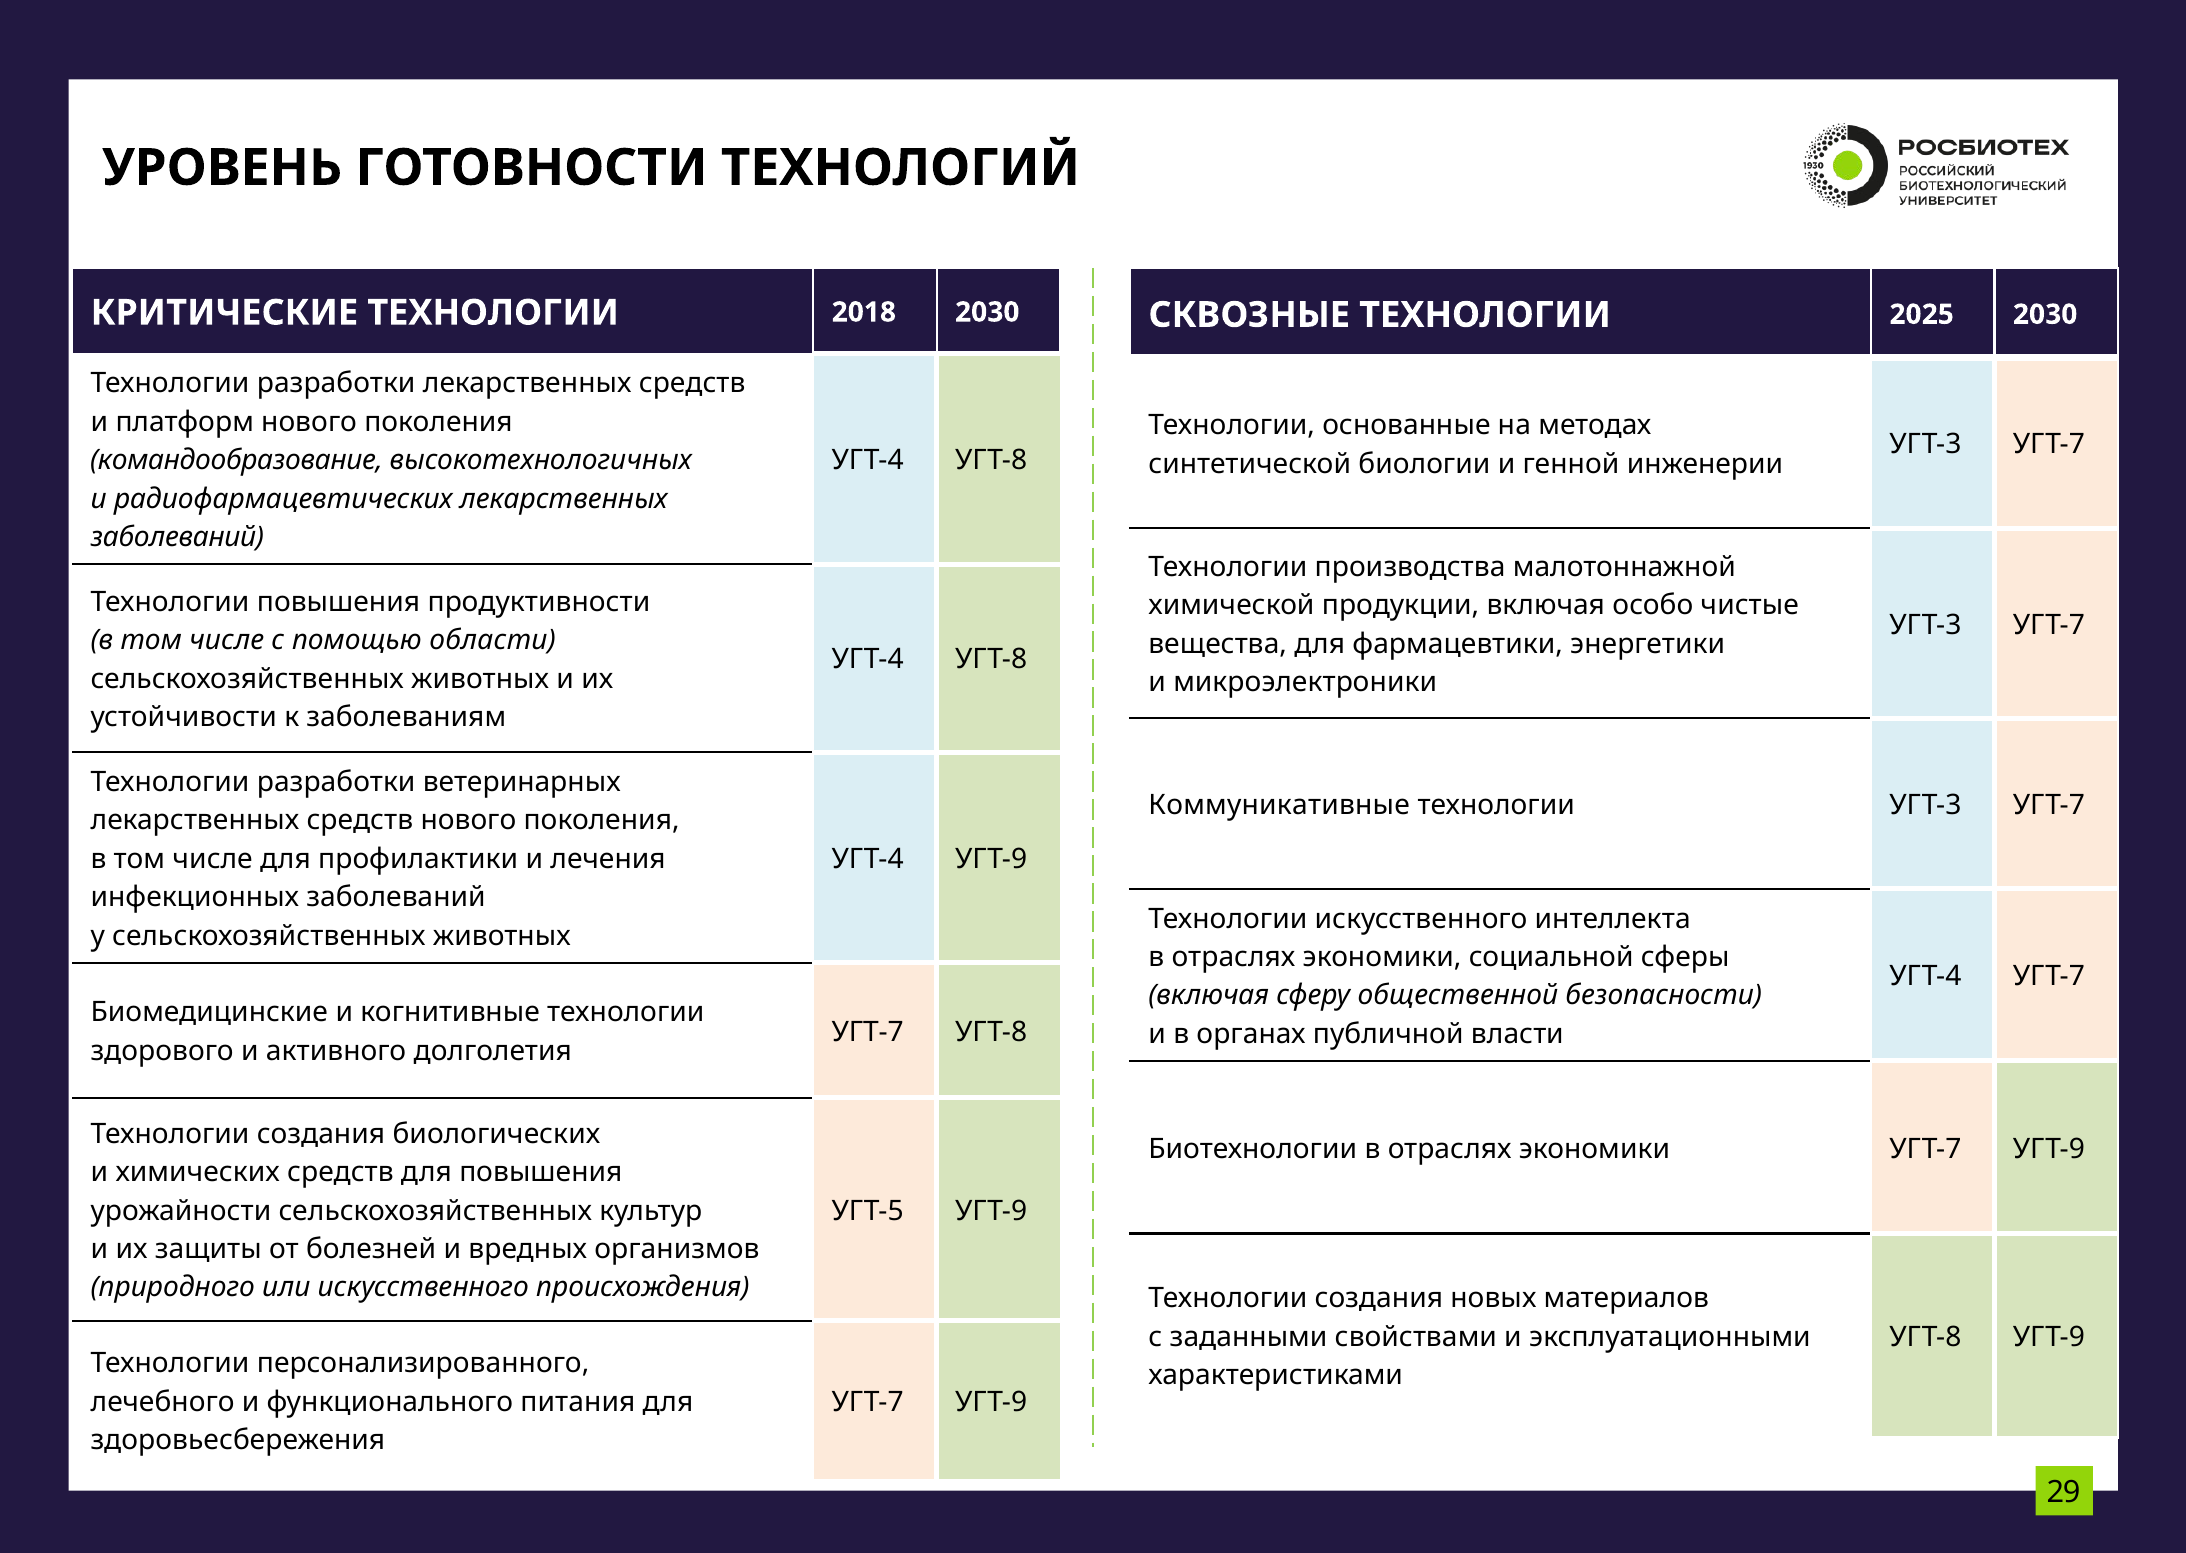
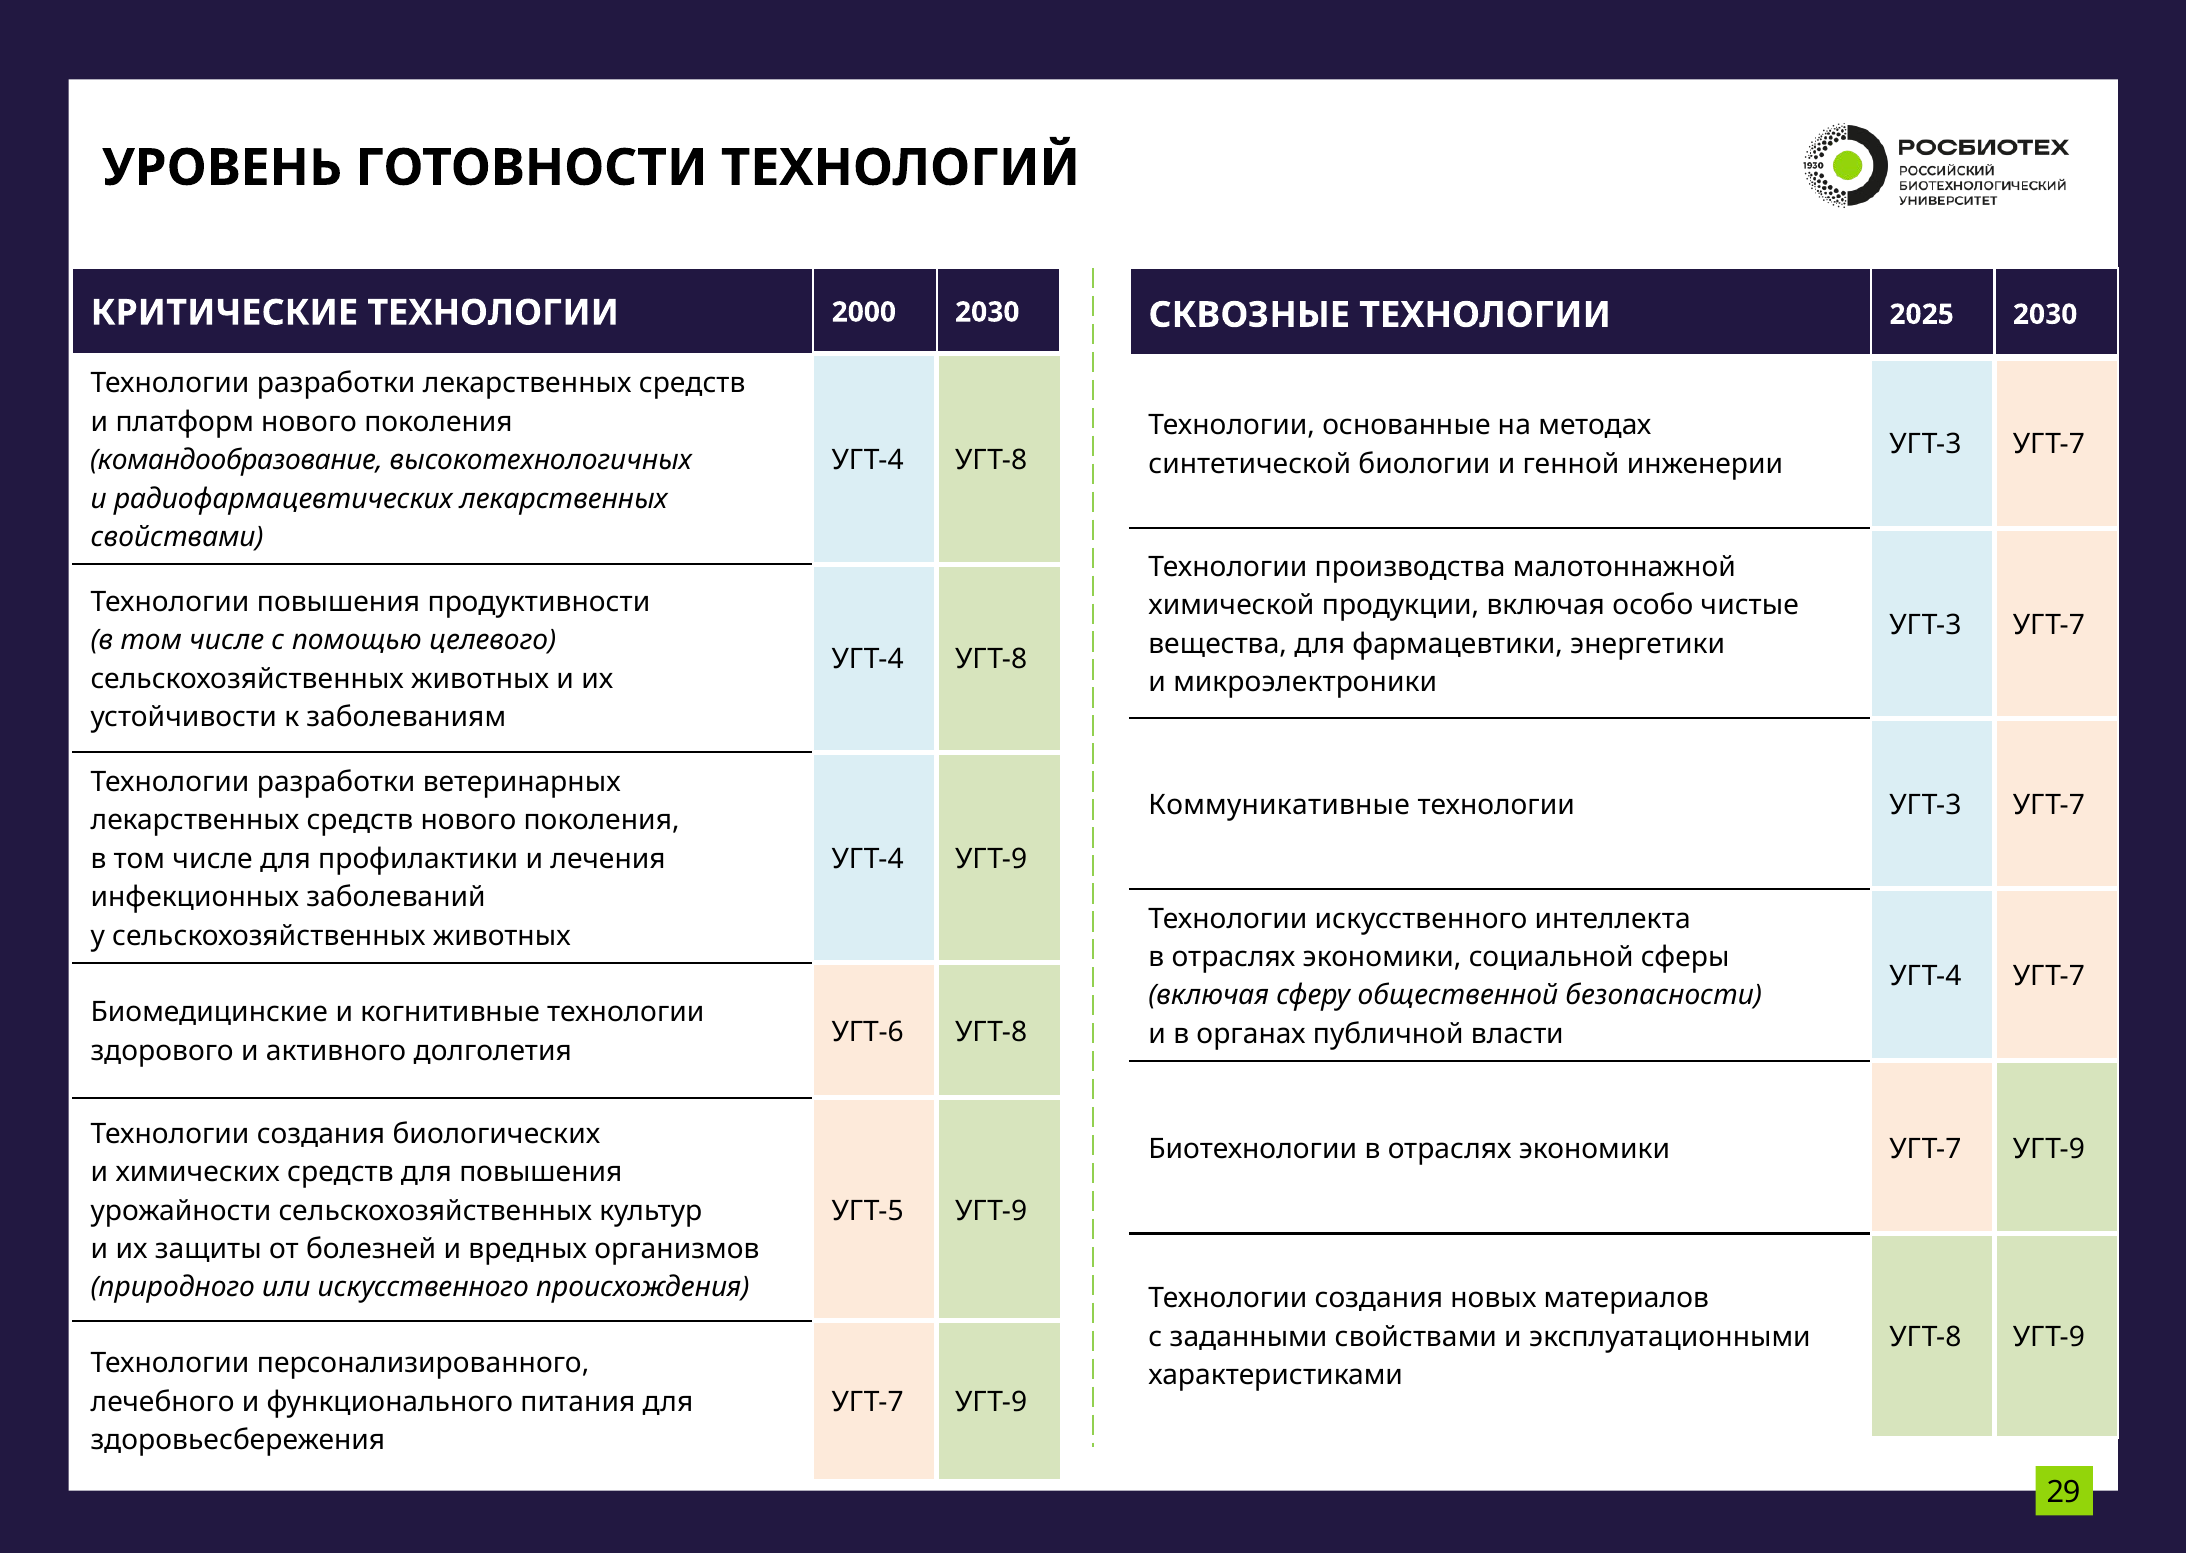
2018: 2018 -> 2000
заболеваний at (177, 537): заболеваний -> свойствами
области: области -> целевого
УГТ-7 at (868, 1032): УГТ-7 -> УГТ-6
